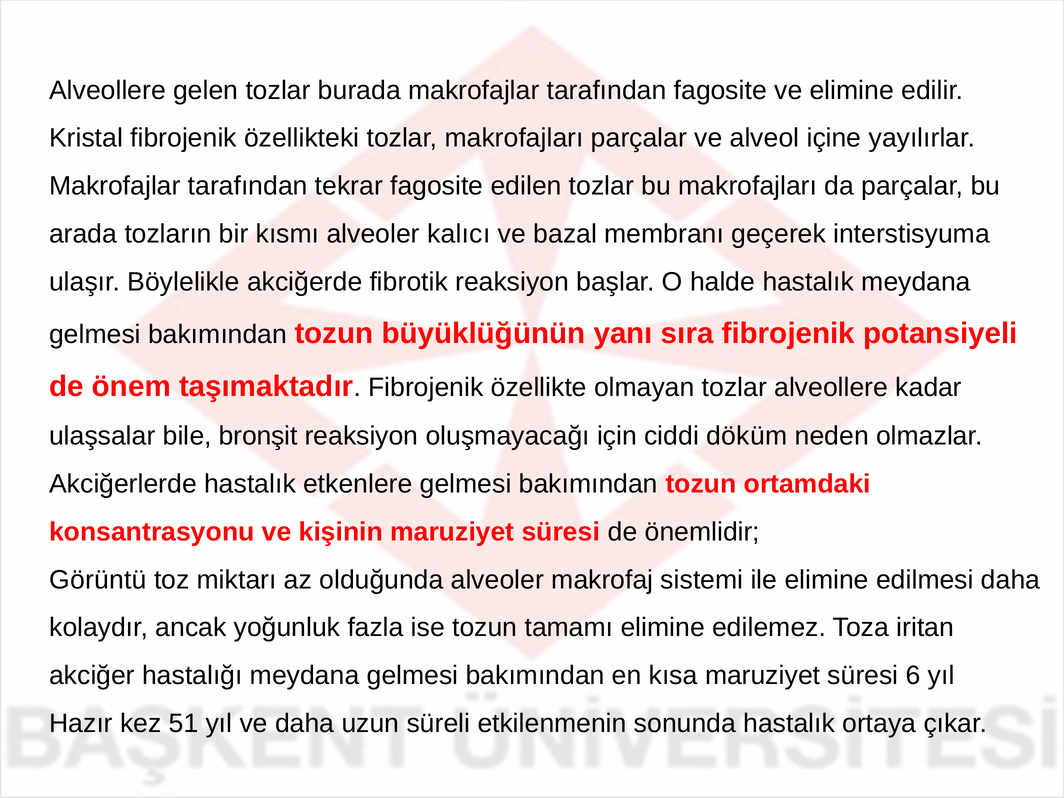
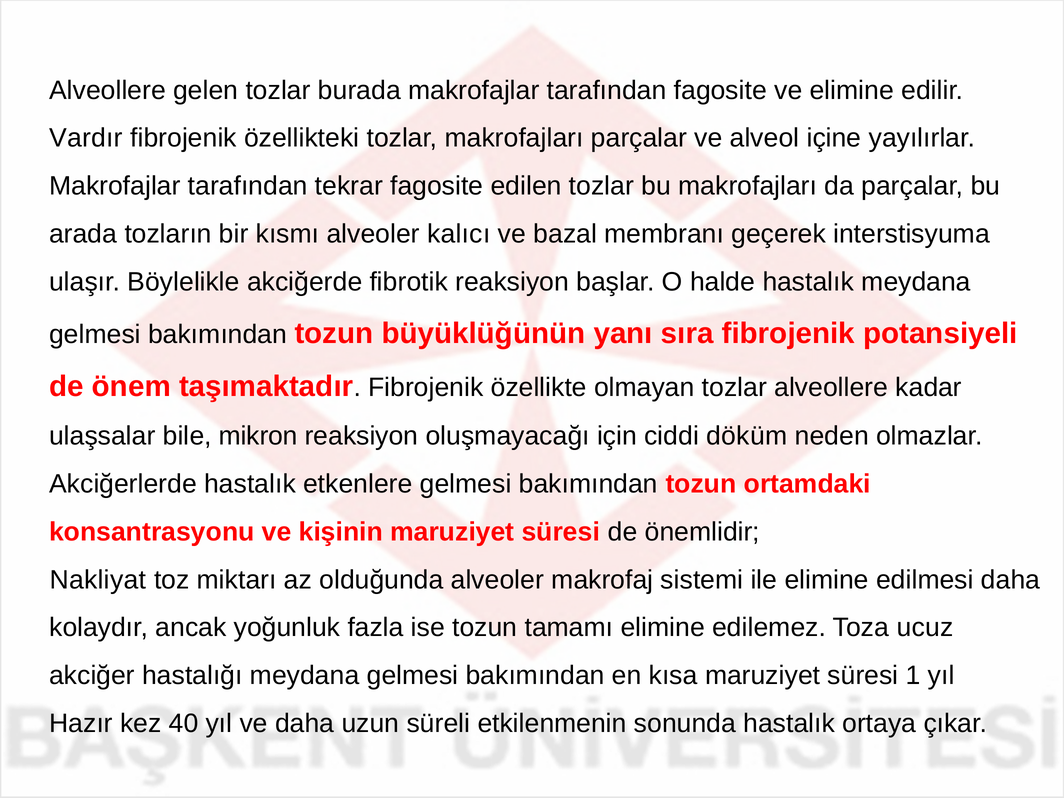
Kristal: Kristal -> Vardır
bronşit: bronşit -> mikron
Görüntü: Görüntü -> Nakliyat
iritan: iritan -> ucuz
6: 6 -> 1
51: 51 -> 40
